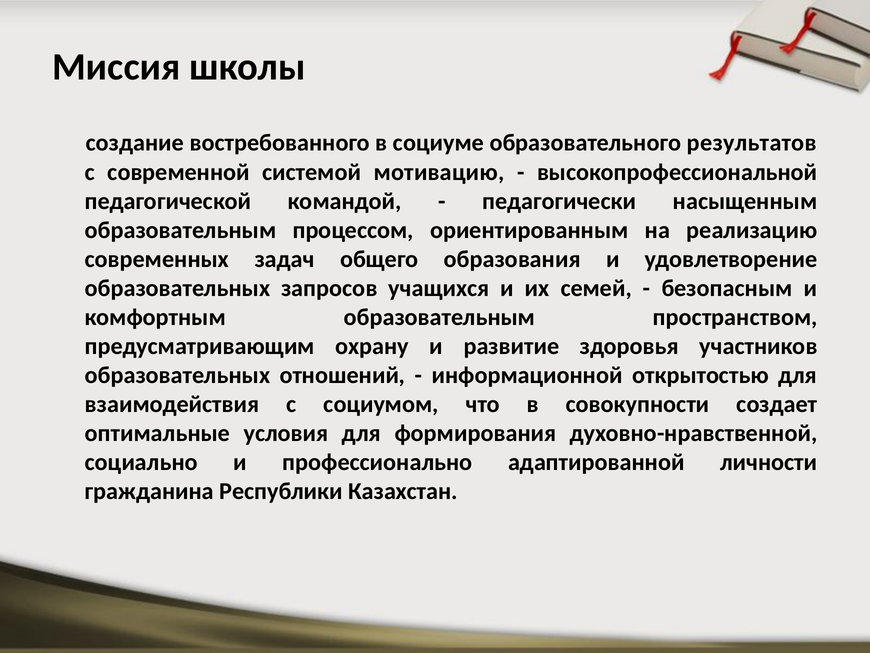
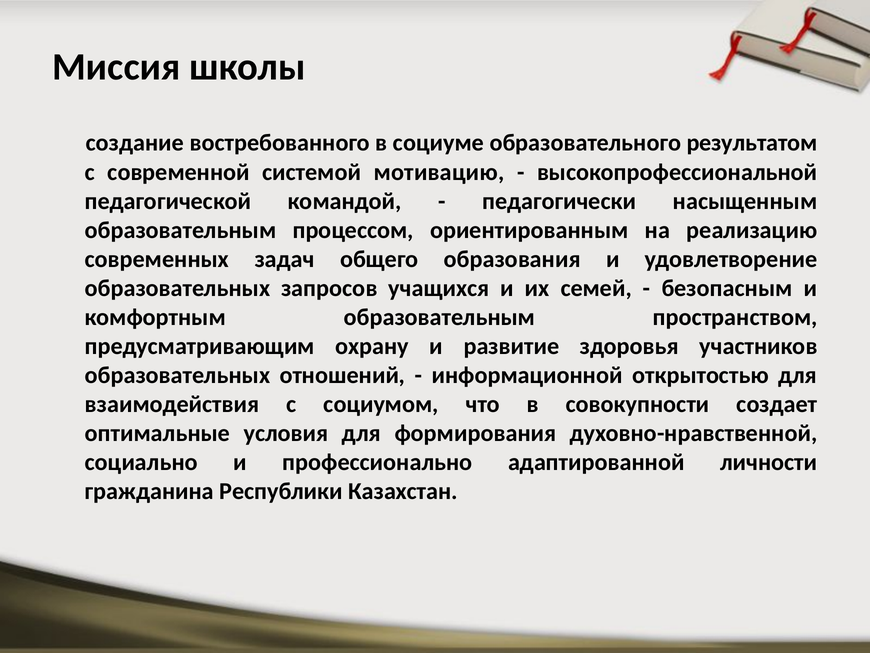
результатов: результатов -> результатом
